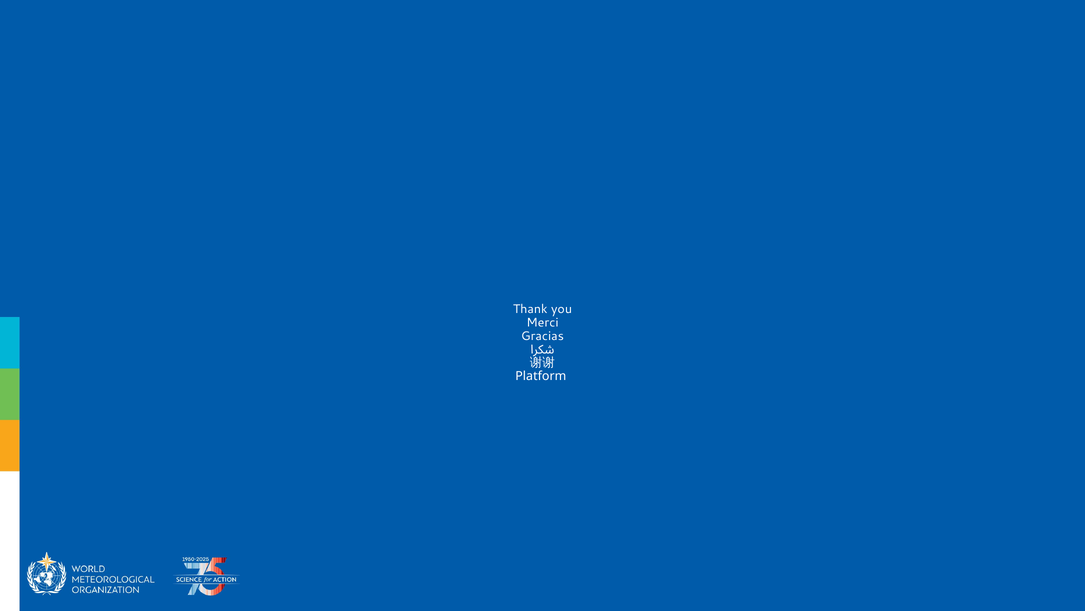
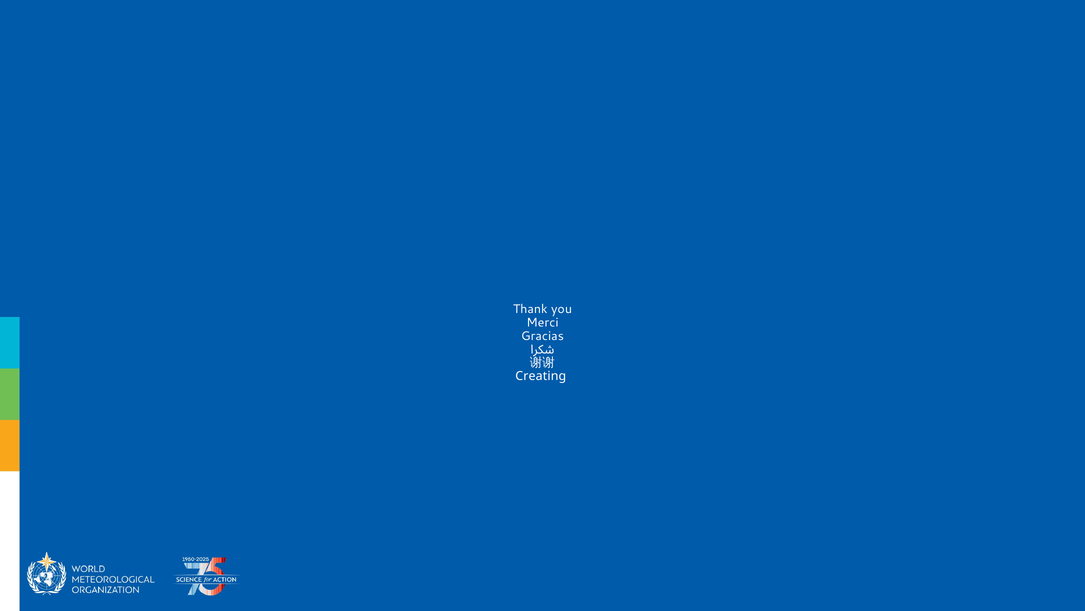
Platform: Platform -> Creating
